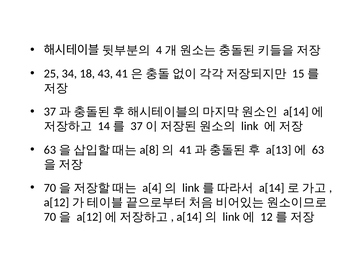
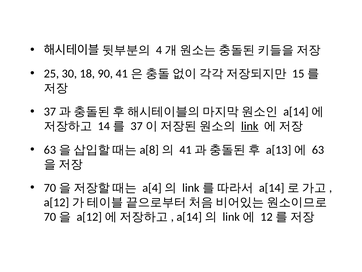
34: 34 -> 30
43: 43 -> 90
link underline: none -> present
